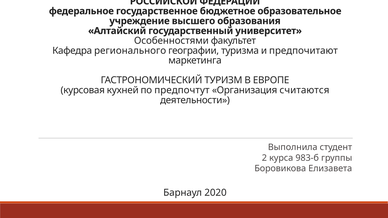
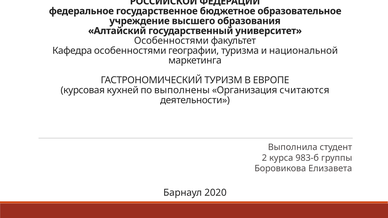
Кафедра регионального: регионального -> особенностями
предпочитают: предпочитают -> национальной
предпочтут: предпочтут -> выполнены
